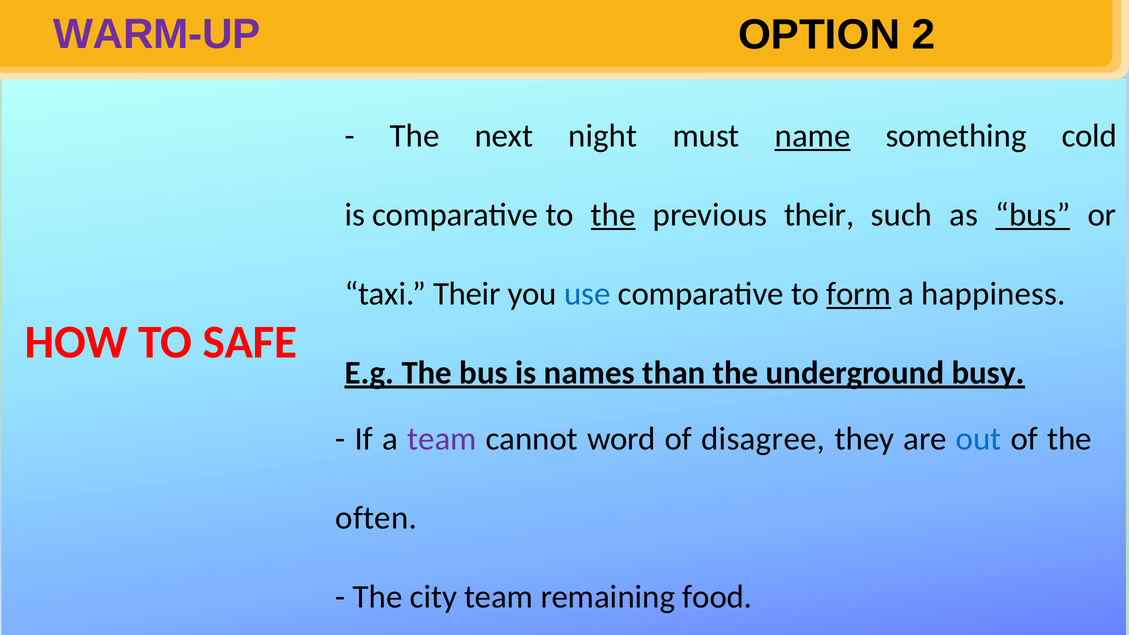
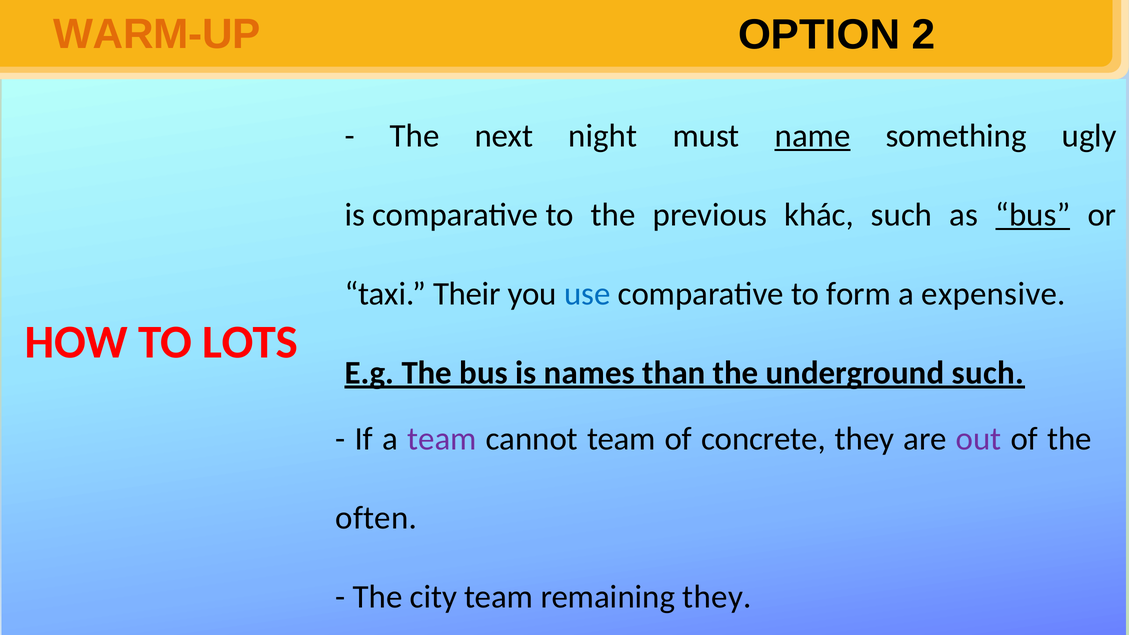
WARM-UP colour: purple -> orange
cold: cold -> ugly
the at (613, 215) underline: present -> none
previous their: their -> khác
form underline: present -> none
happiness: happiness -> expensive
SAFE: SAFE -> LOTS
underground busy: busy -> such
cannot word: word -> team
disagree: disagree -> concrete
out colour: blue -> purple
remaining food: food -> they
